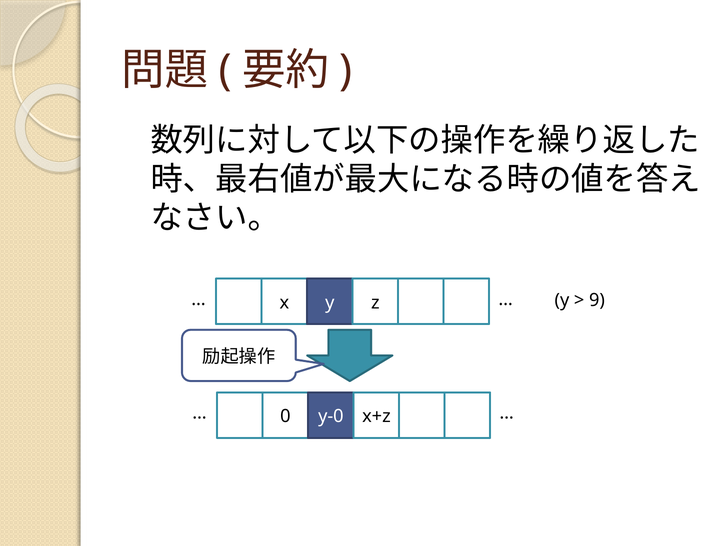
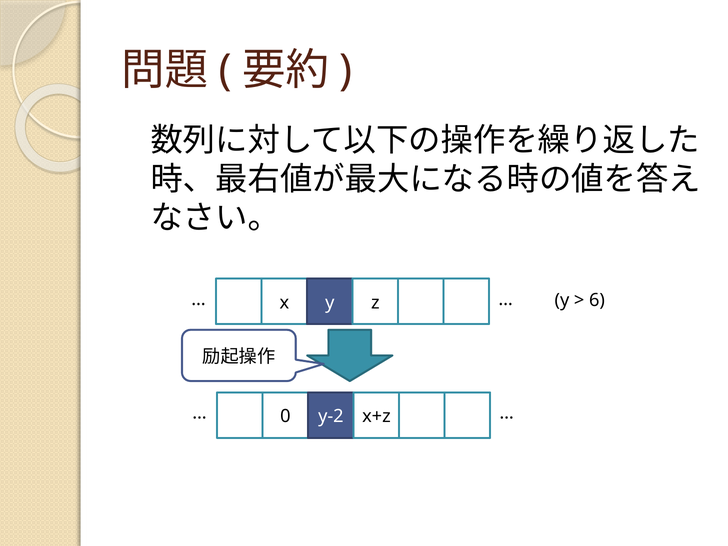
9: 9 -> 6
y-0: y-0 -> y-2
